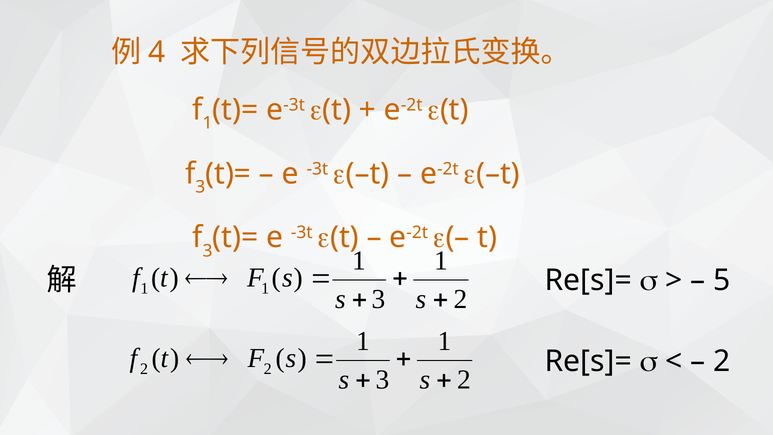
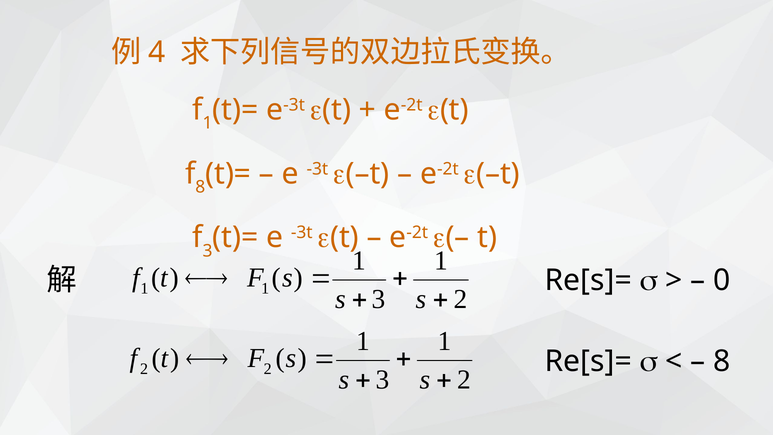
3 at (200, 187): 3 -> 8
5: 5 -> 0
2 at (722, 361): 2 -> 8
